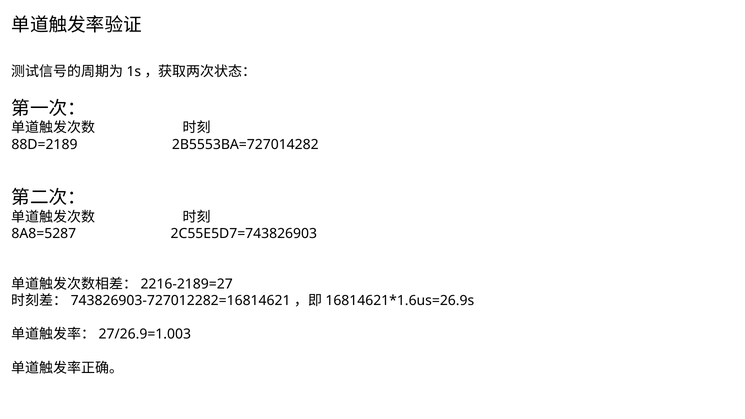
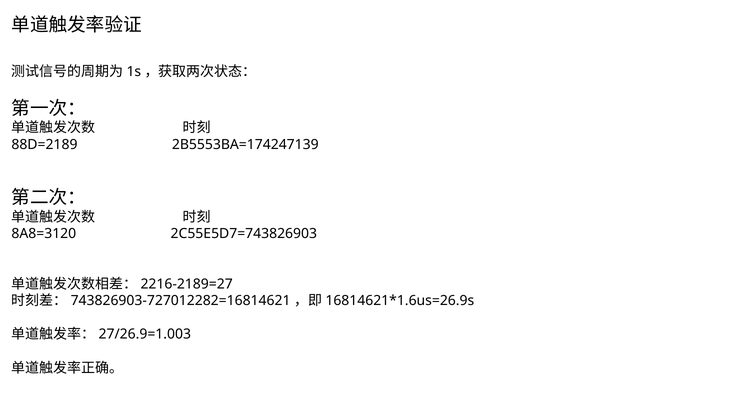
2B5553BA=727014282: 2B5553BA=727014282 -> 2B5553BA=174247139
8A8=5287: 8A8=5287 -> 8A8=3120
